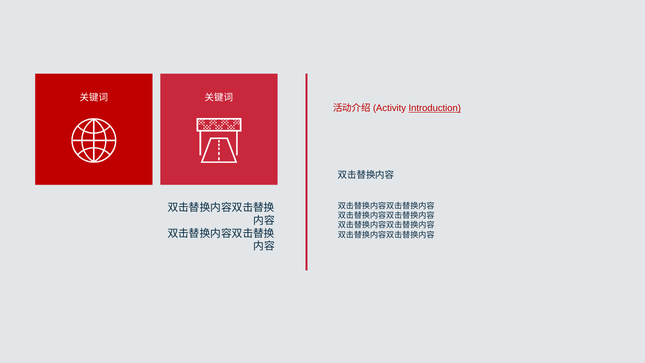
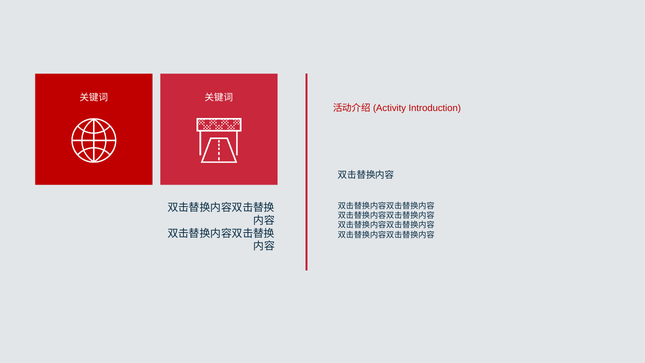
Introduction underline: present -> none
